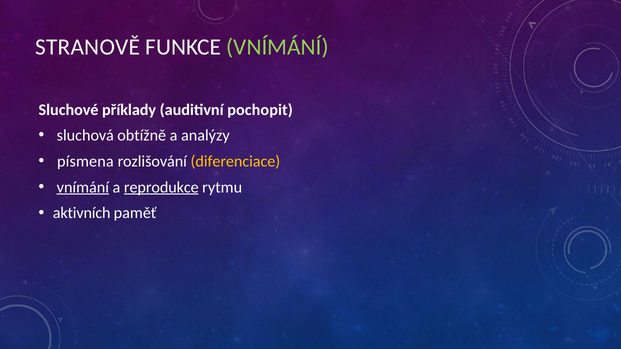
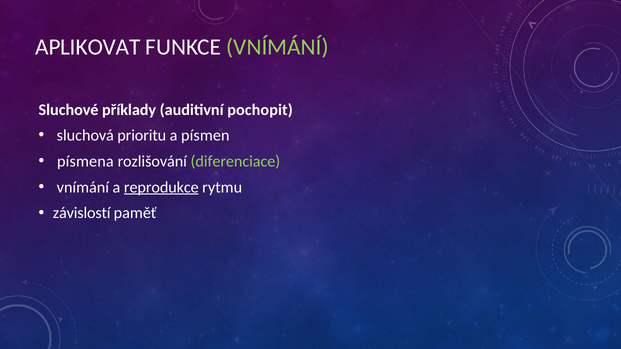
STRANOVĚ: STRANOVĚ -> APLIKOVAT
obtížně: obtížně -> prioritu
analýzy: analýzy -> písmen
diferenciace colour: yellow -> light green
vnímání at (83, 187) underline: present -> none
aktivních: aktivních -> závislostí
